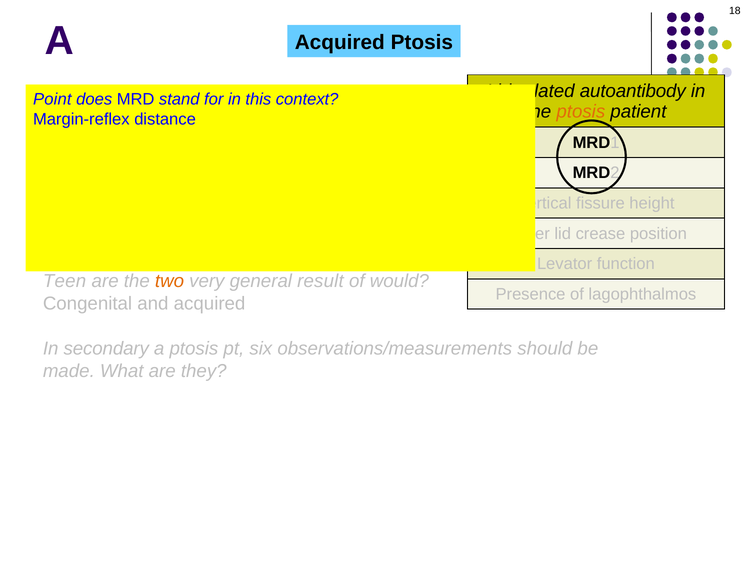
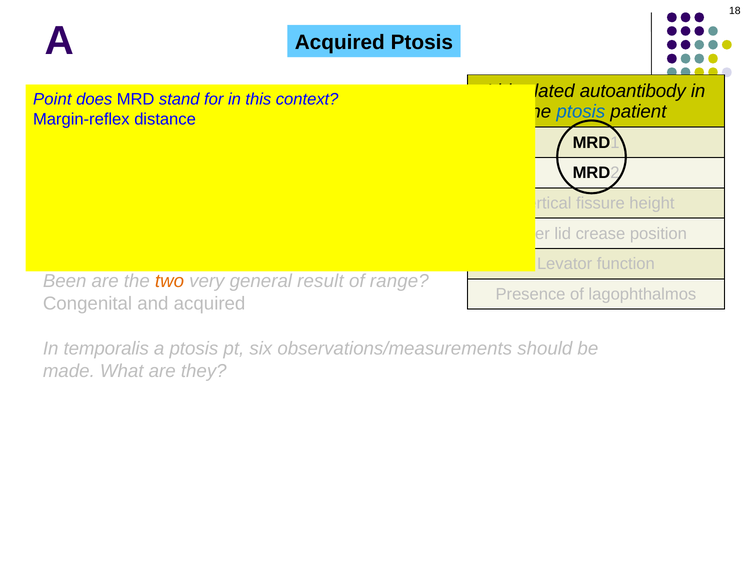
ptosis at (581, 112) colour: orange -> blue
Teen: Teen -> Been
would: would -> range
secondary: secondary -> temporalis
